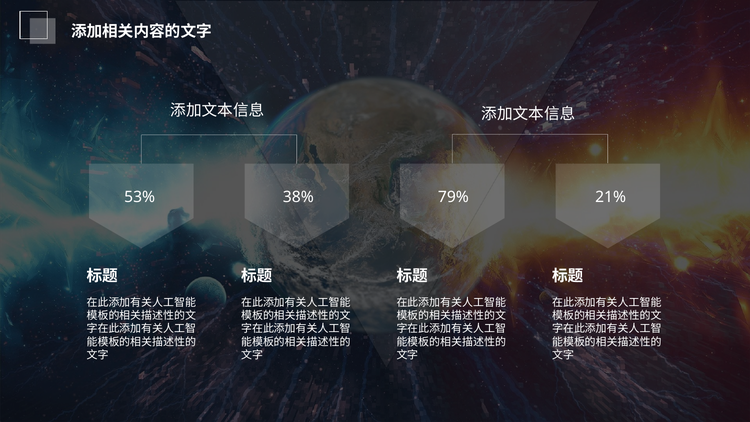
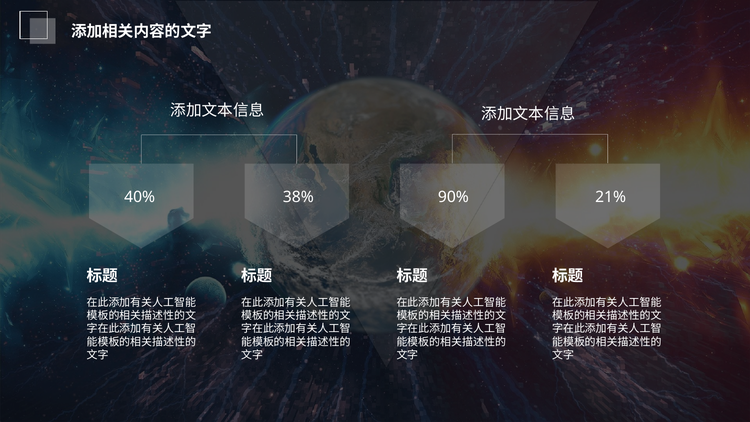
53%: 53% -> 40%
79%: 79% -> 90%
